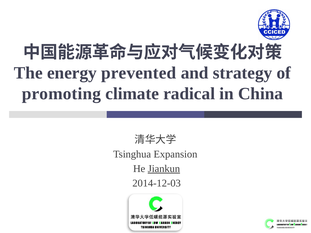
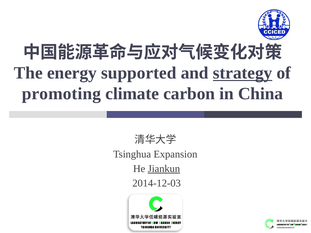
prevented: prevented -> supported
strategy underline: none -> present
radical: radical -> carbon
